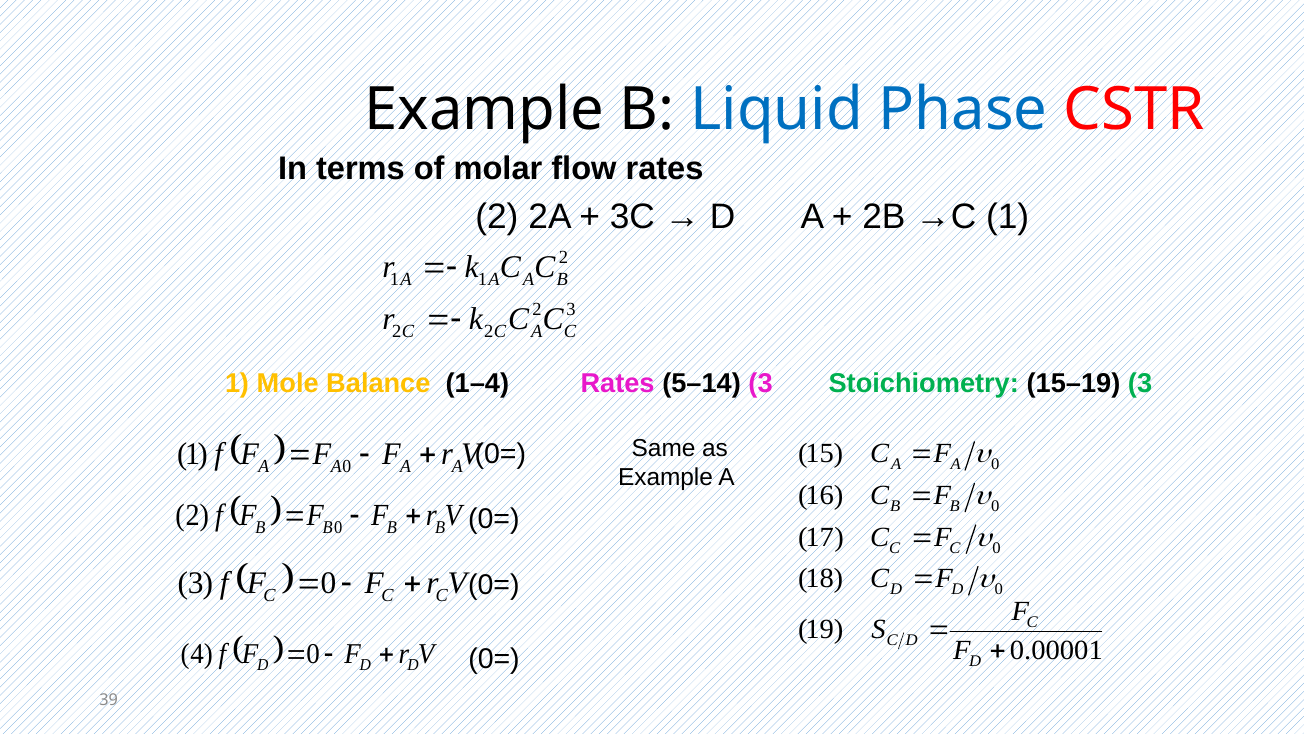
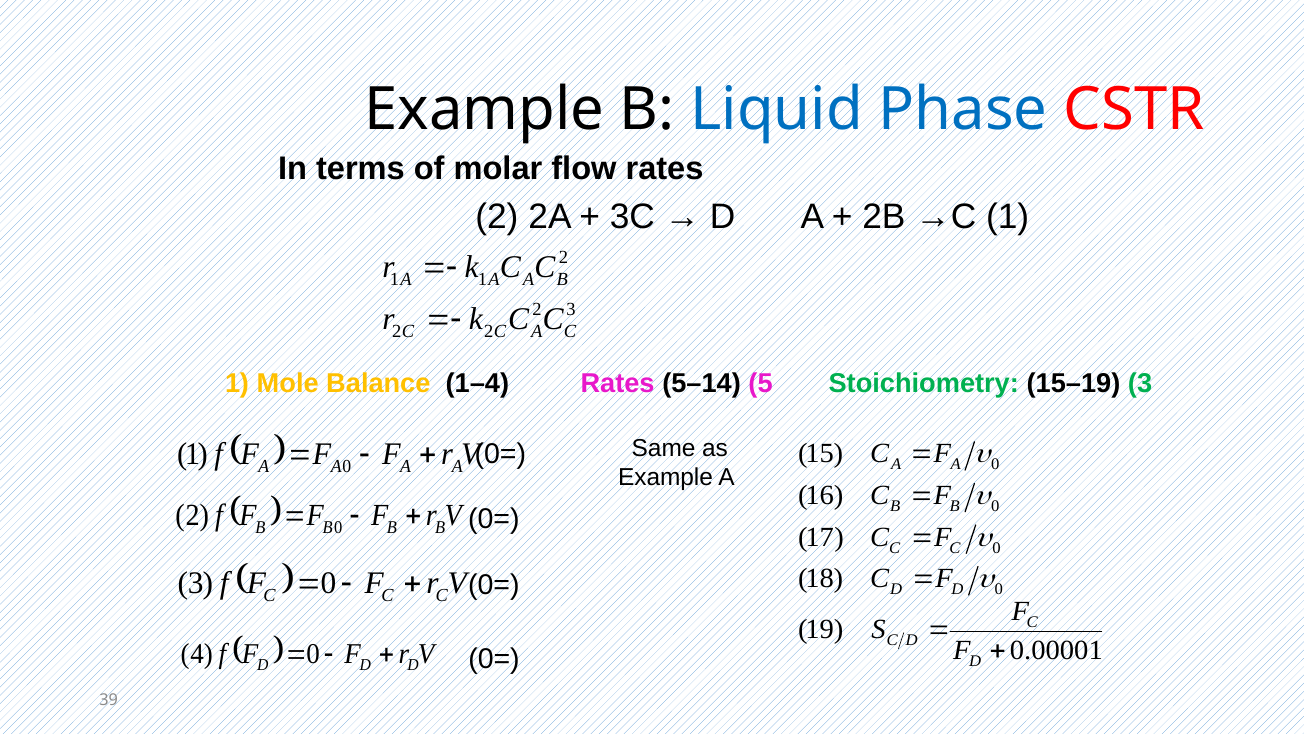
3 at (765, 383): 3 -> 5
